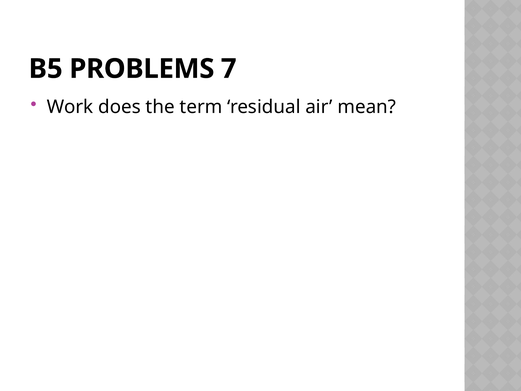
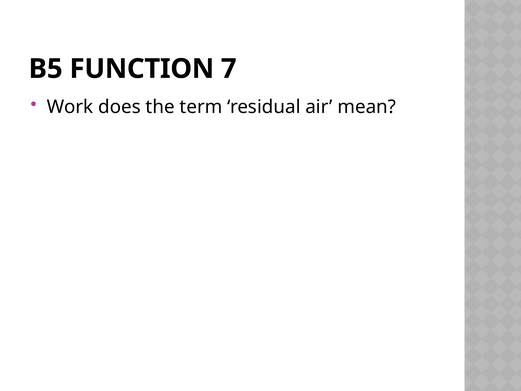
PROBLEMS: PROBLEMS -> FUNCTION
